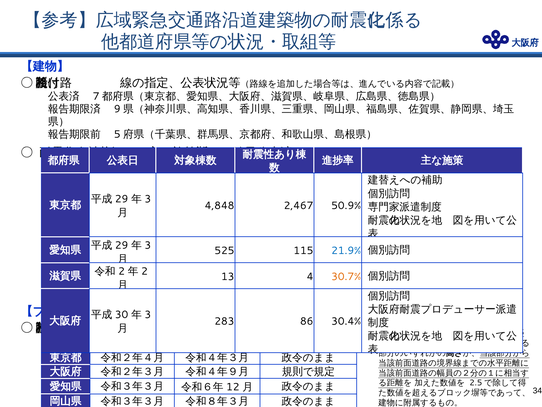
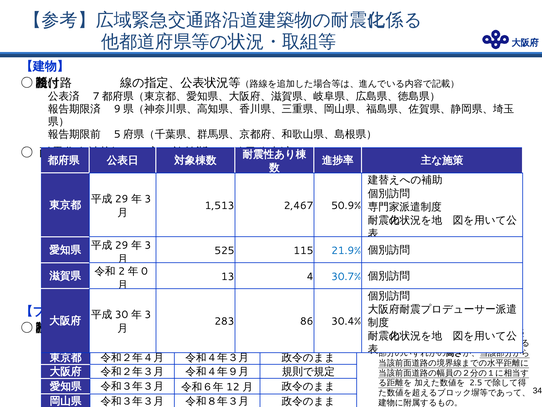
4,848: 4,848 -> 1,513
2 at (144, 271): 2 -> 0
30.7% colour: orange -> blue
